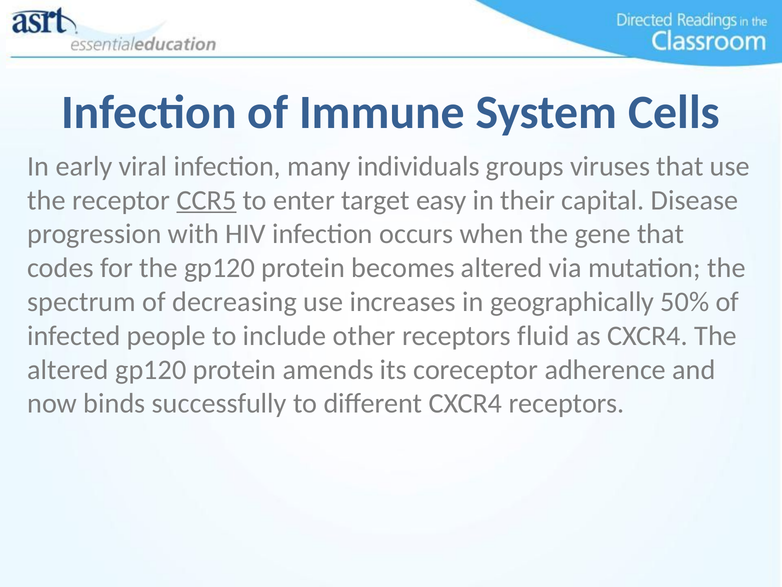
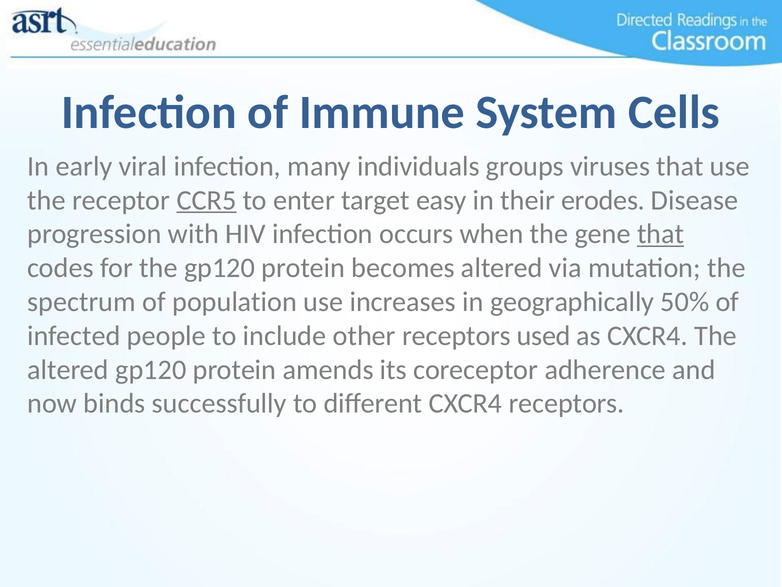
capital: capital -> erodes
that at (661, 234) underline: none -> present
decreasing: decreasing -> population
fluid: fluid -> used
